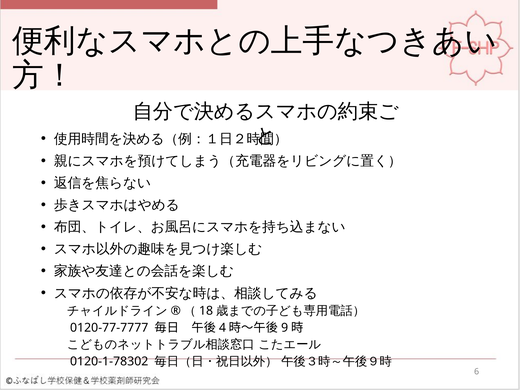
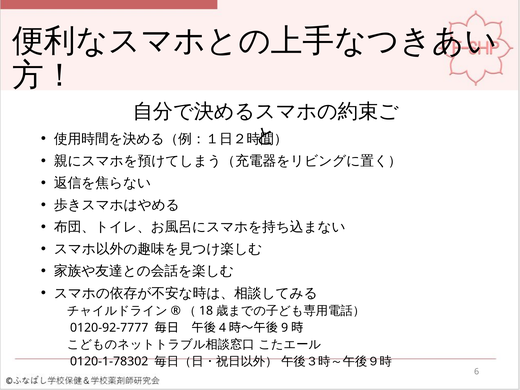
0120-77-7777: 0120-77-7777 -> 0120-92-7777
